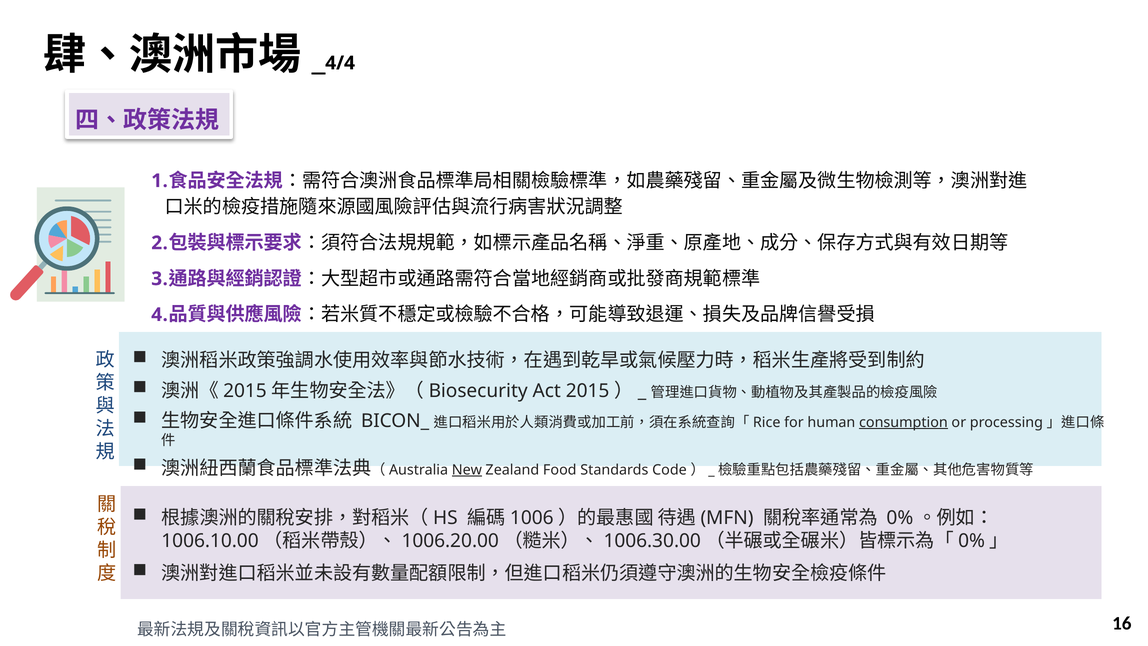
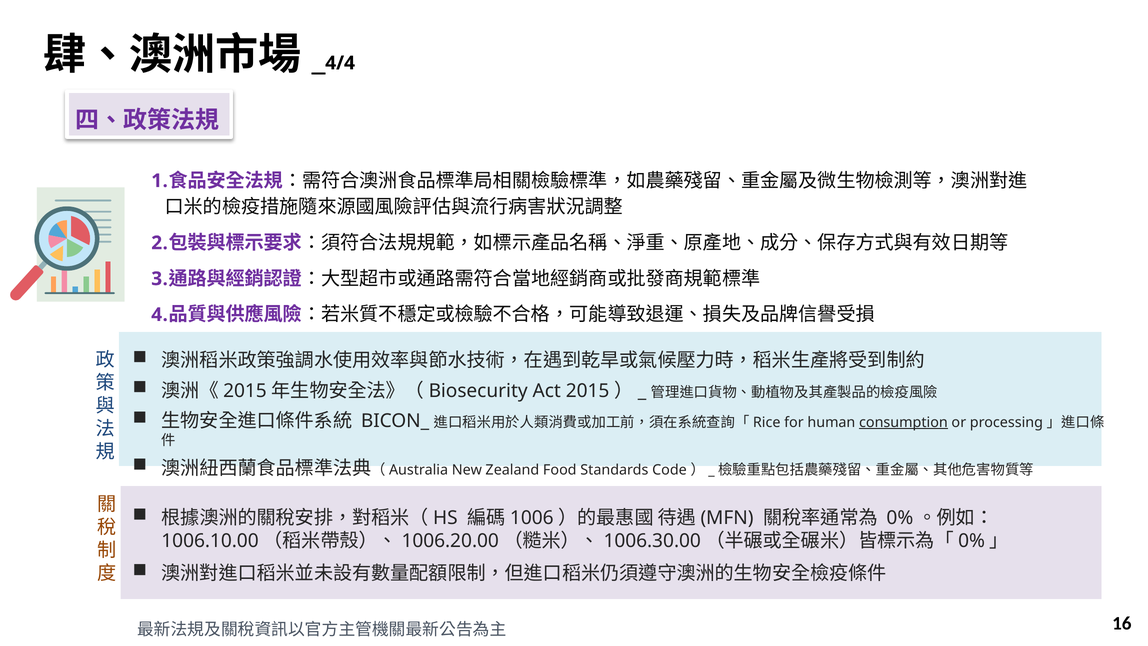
New underline: present -> none
